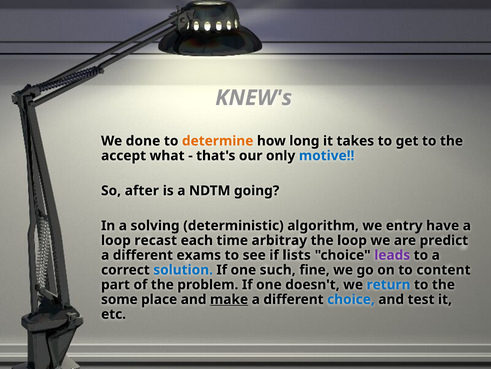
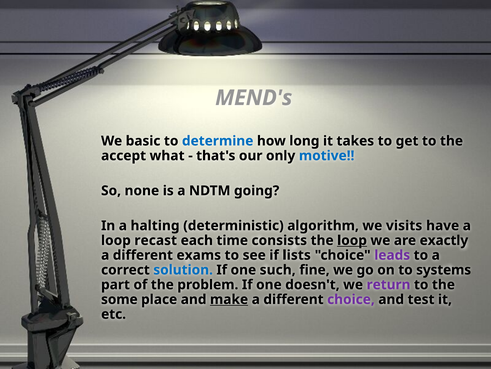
KNEW's: KNEW's -> MEND's
done: done -> basic
determine colour: orange -> blue
after: after -> none
solving: solving -> halting
entry: entry -> visits
arbitray: arbitray -> consists
loop at (352, 240) underline: none -> present
predict: predict -> exactly
content: content -> systems
return colour: blue -> purple
choice at (351, 299) colour: blue -> purple
